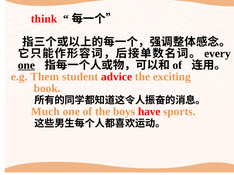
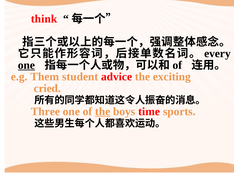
book: book -> cried
Much: Much -> Three
the at (103, 112) underline: none -> present
have: have -> time
